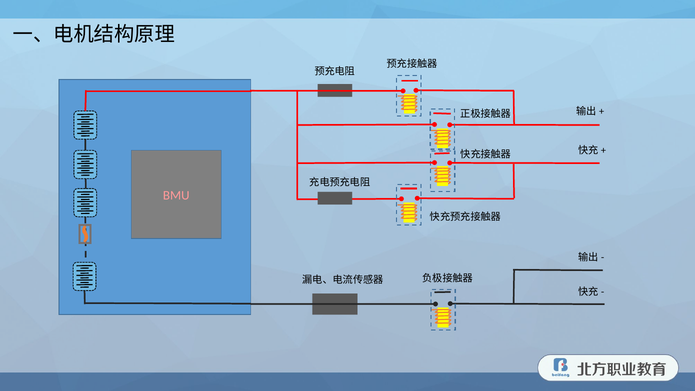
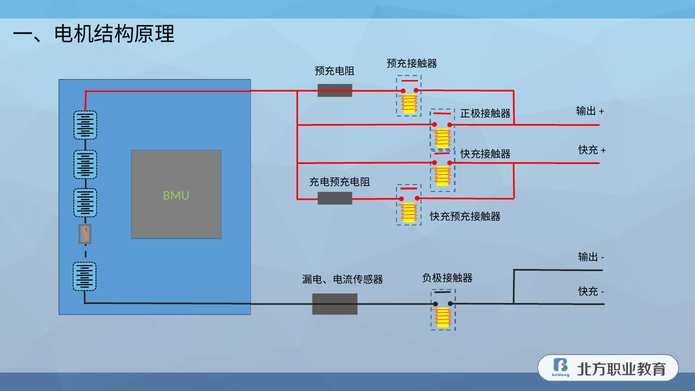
BMU colour: pink -> light green
